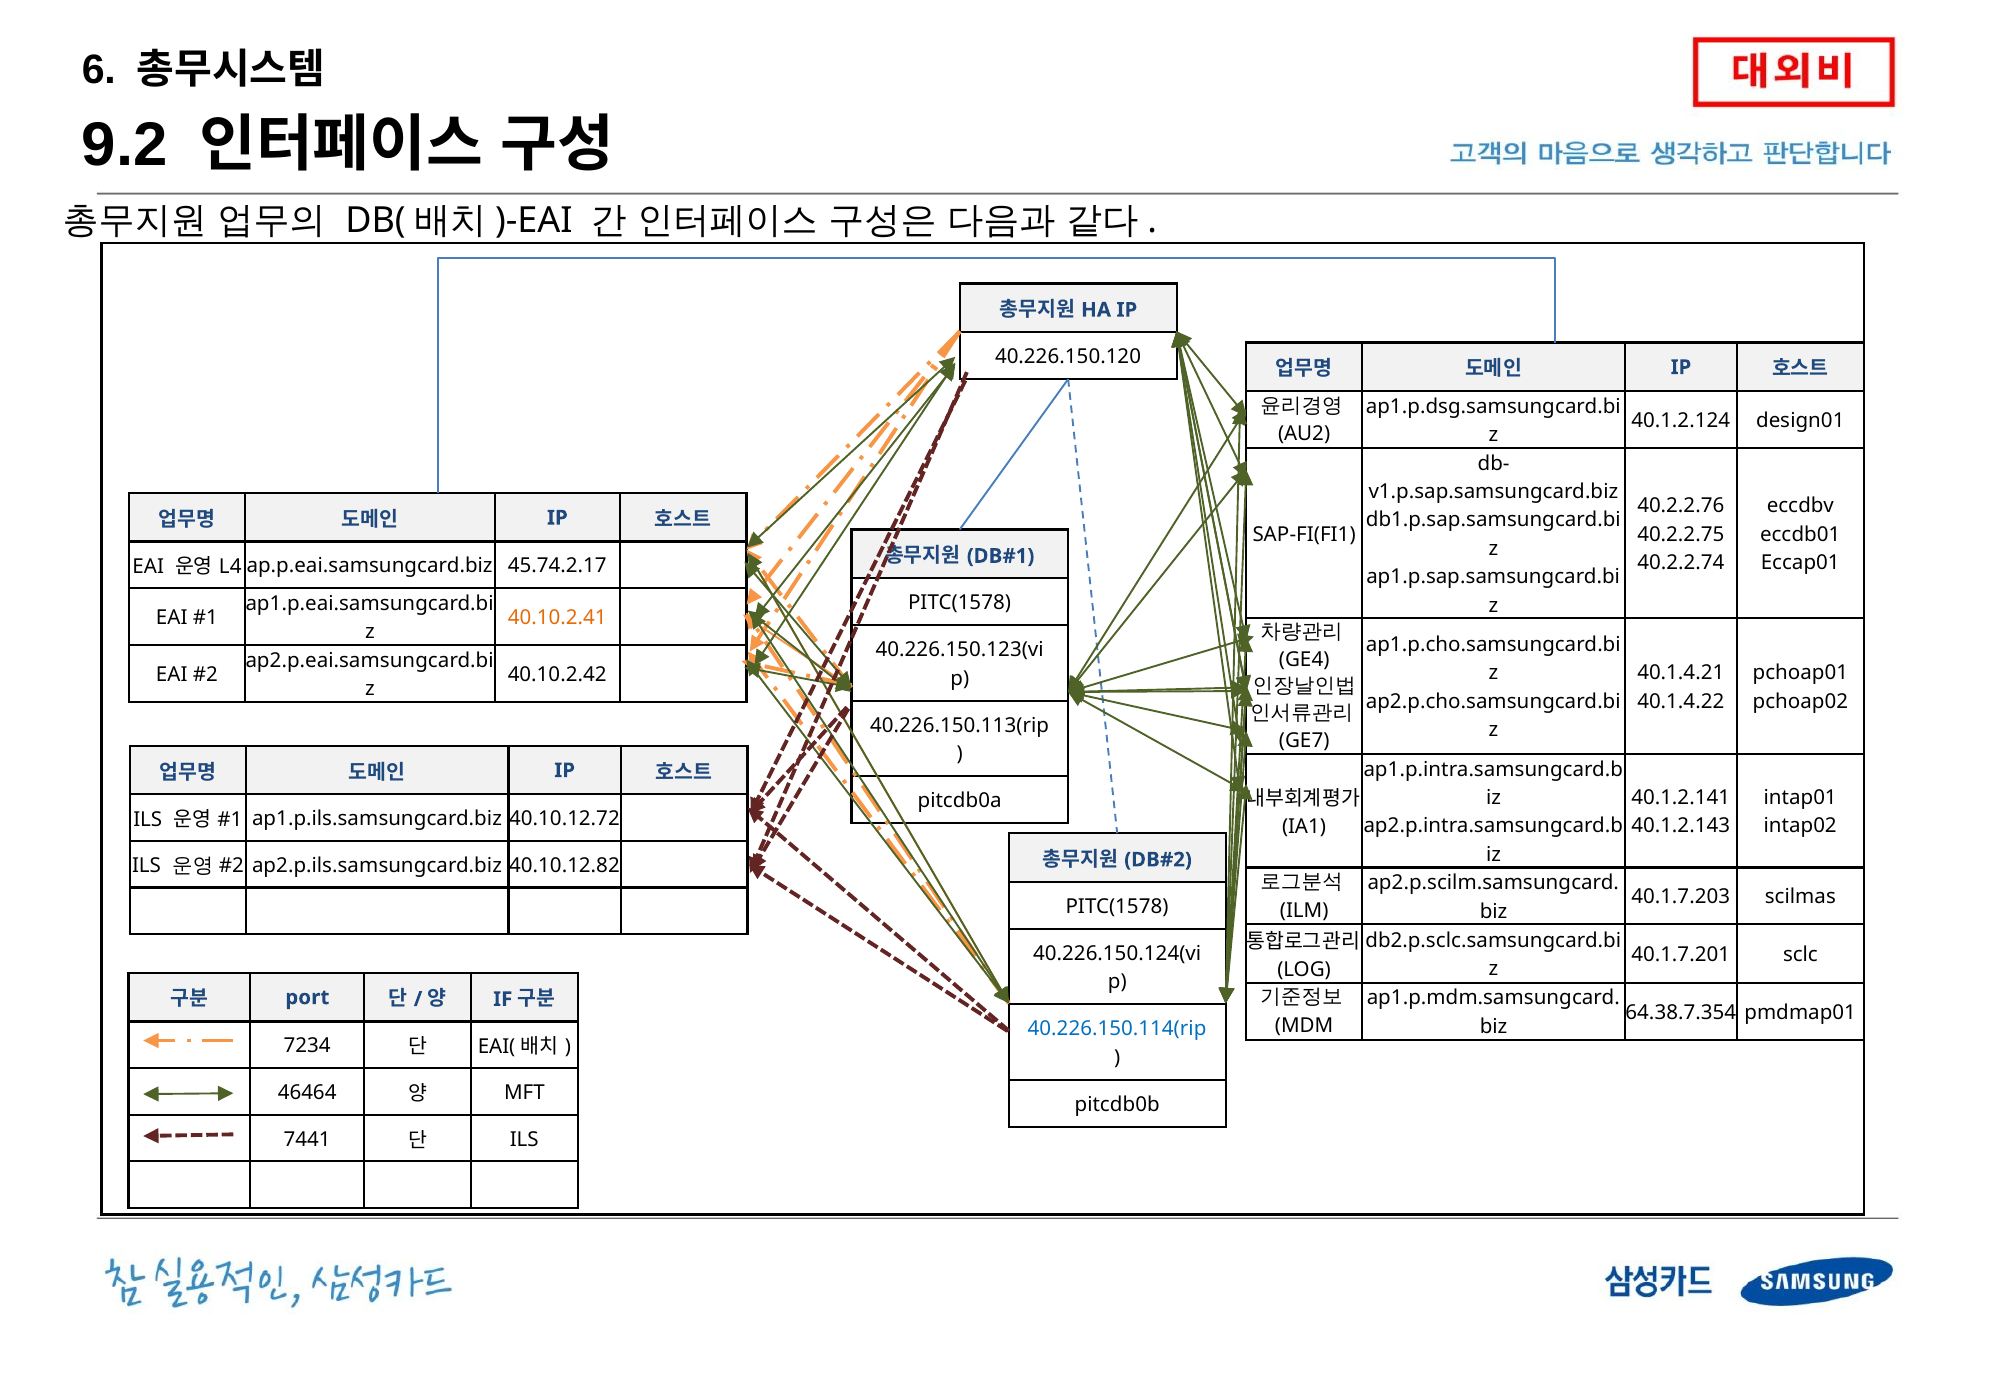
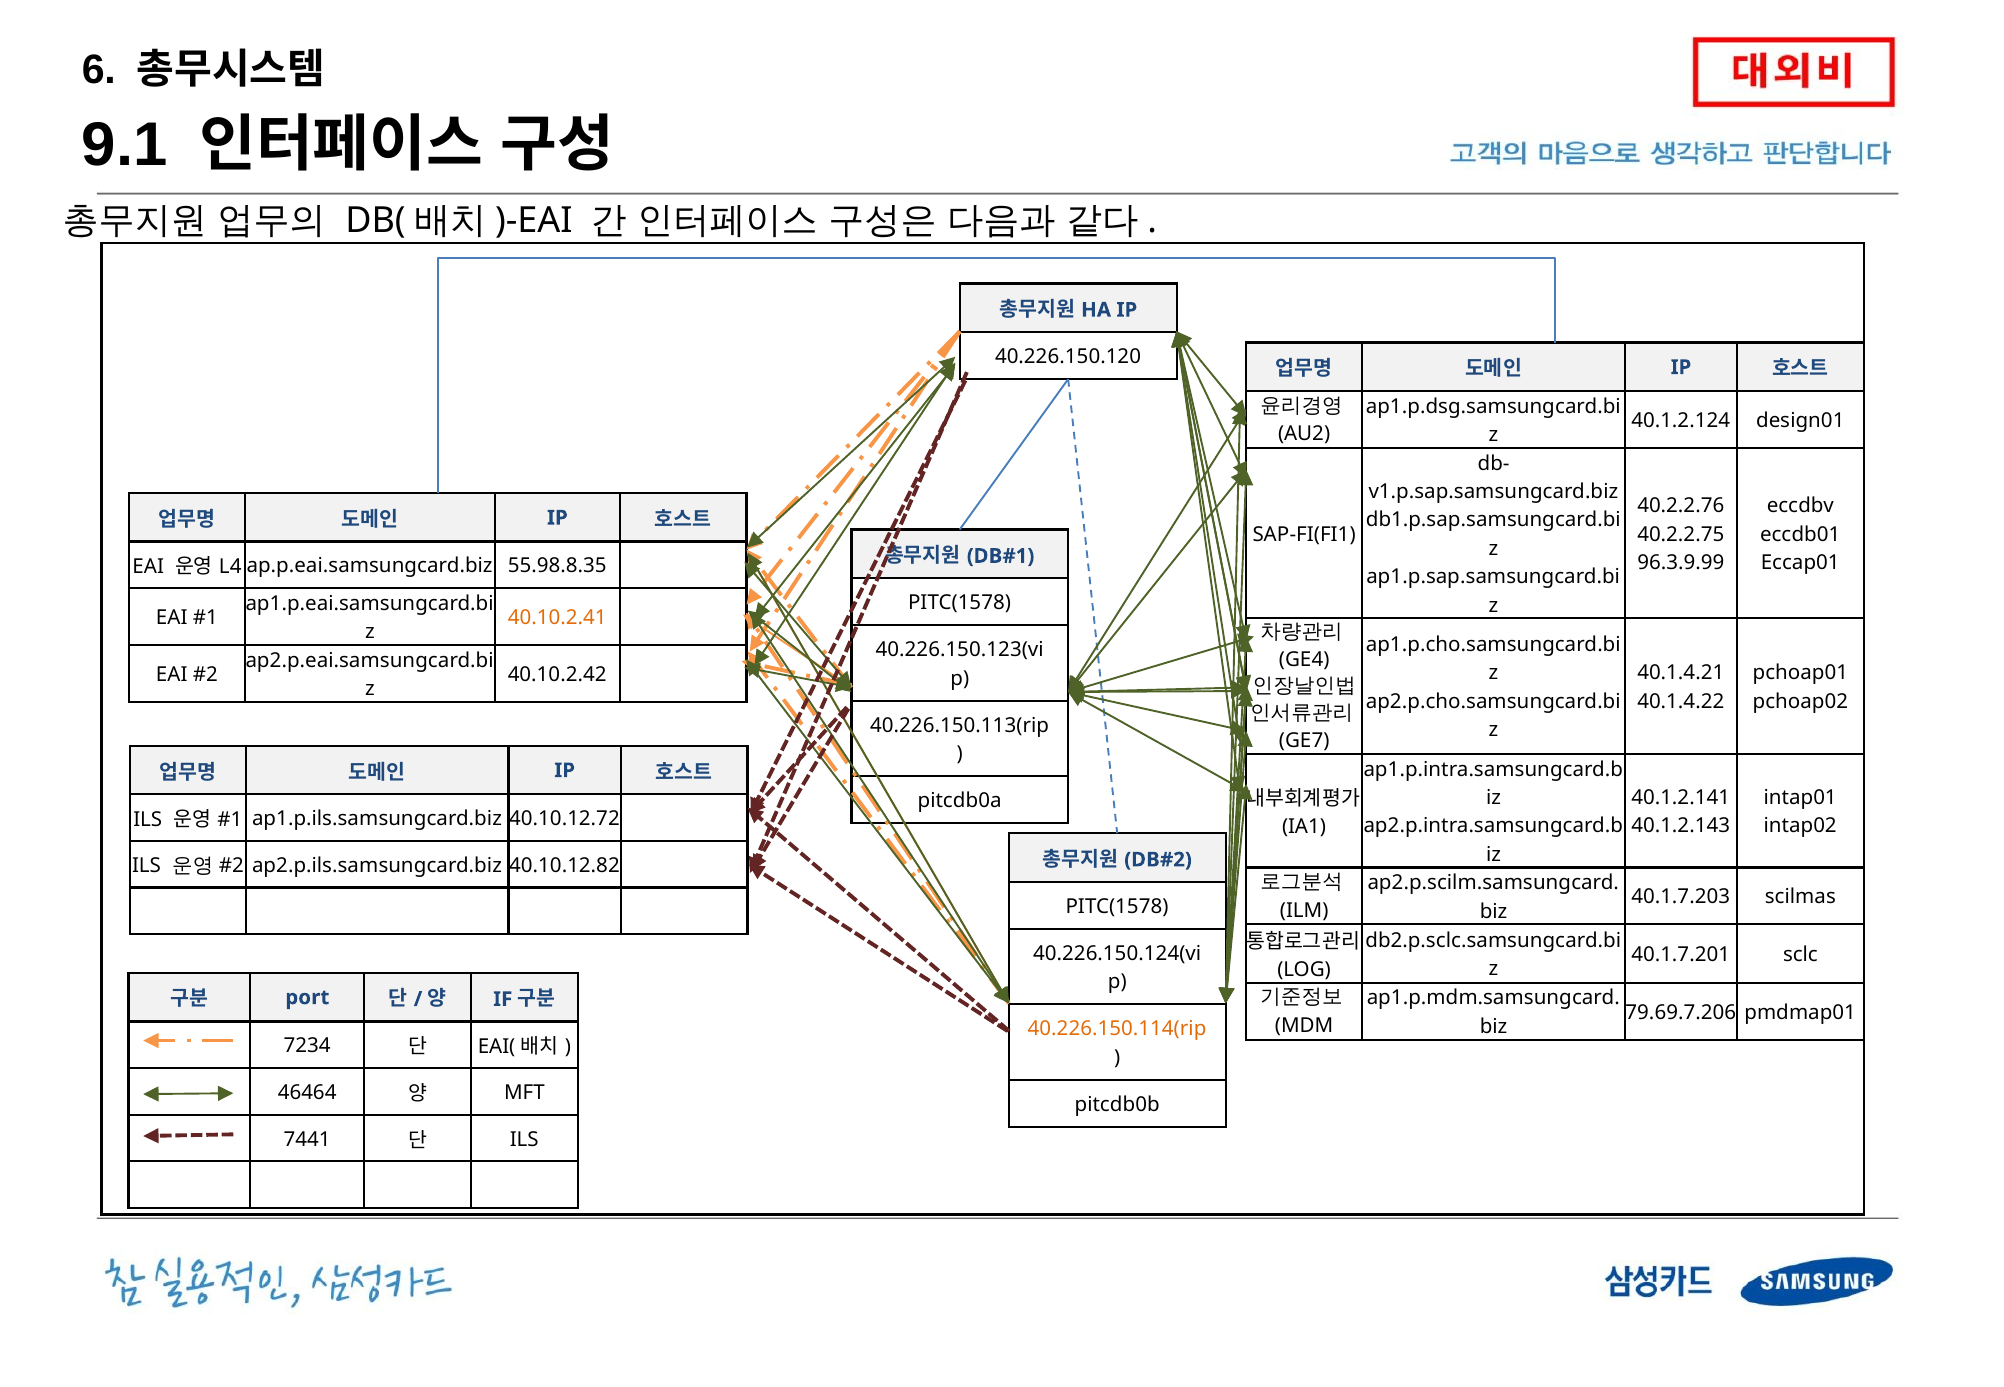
9.2: 9.2 -> 9.1
40.2.2.74: 40.2.2.74 -> 96.3.9.99
45.74.2.17: 45.74.2.17 -> 55.98.8.35
64.38.7.354: 64.38.7.354 -> 79.69.7.206
40.226.150.114(rip colour: blue -> orange
